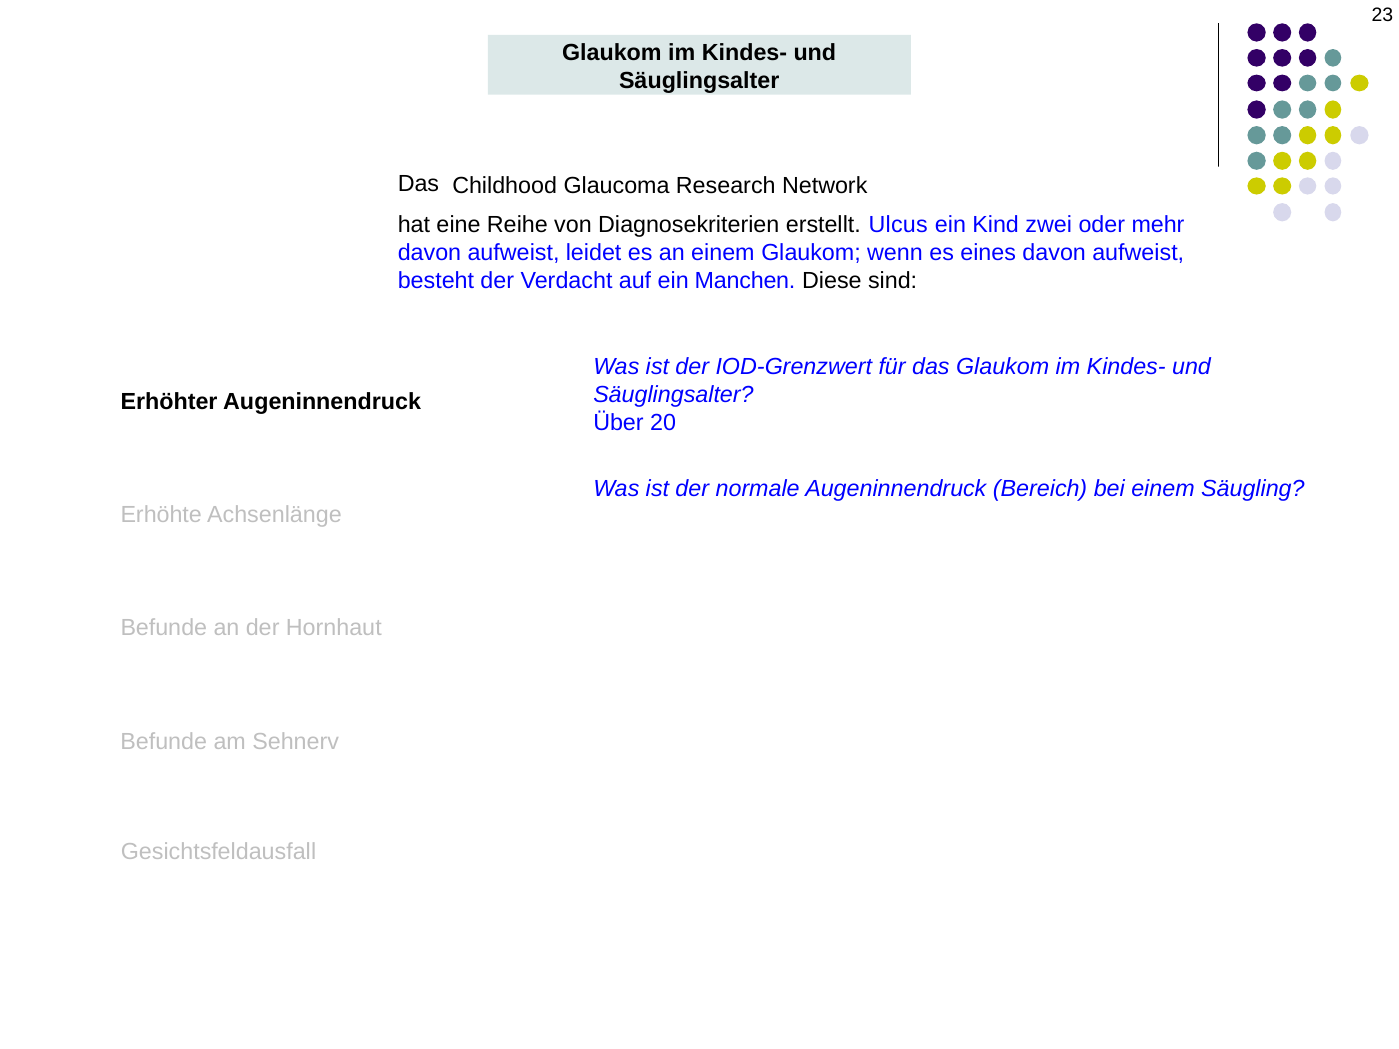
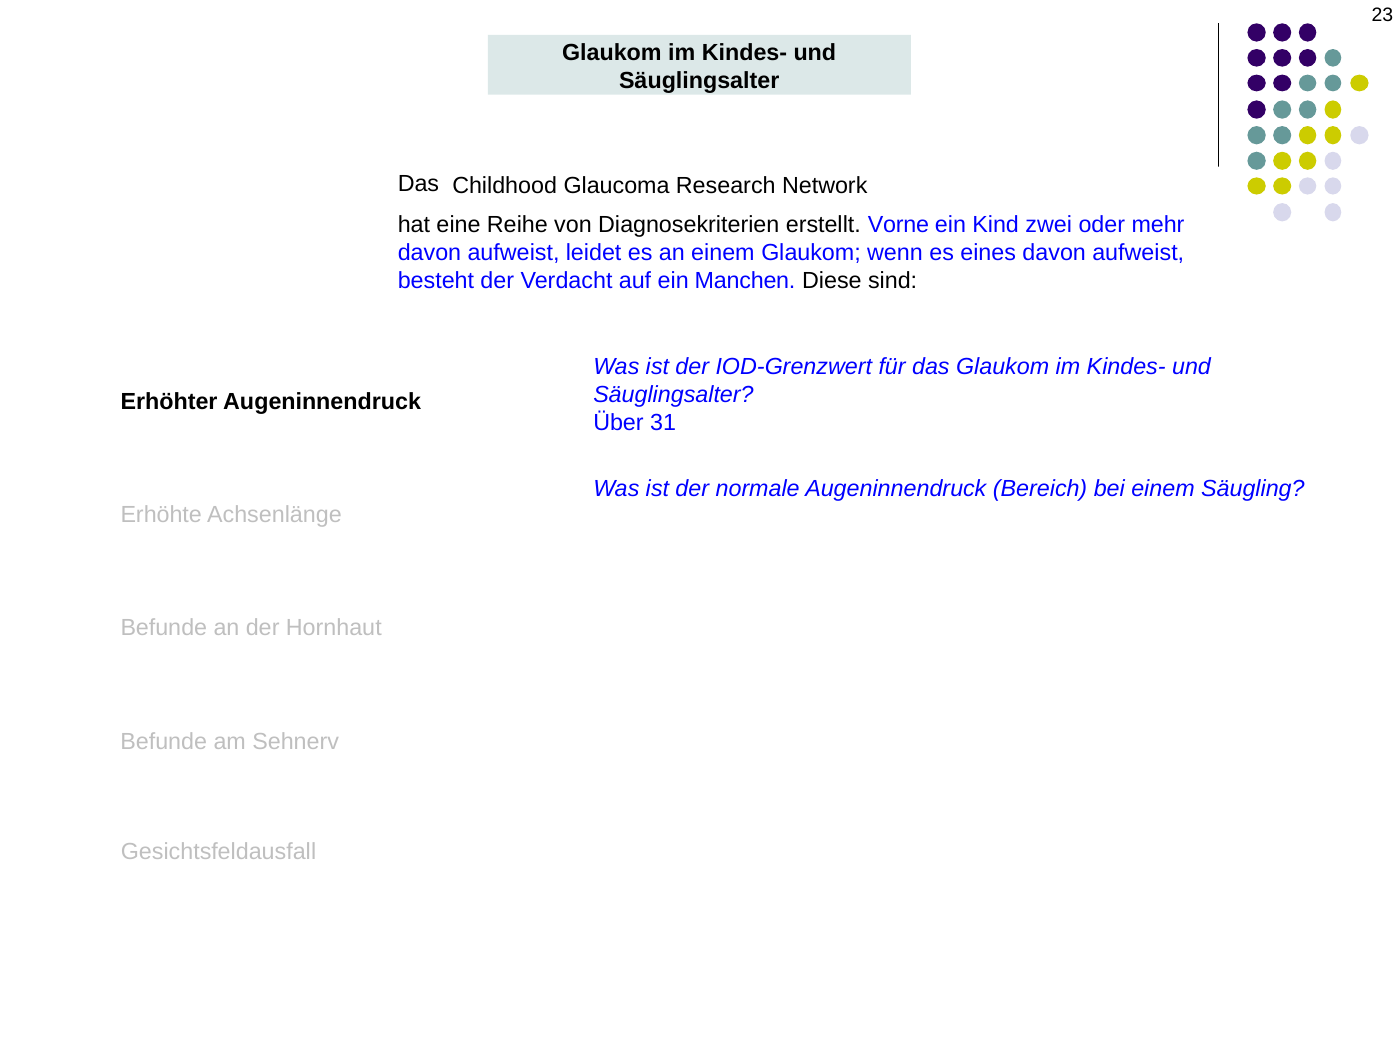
Ulcus: Ulcus -> Vorne
20: 20 -> 31
